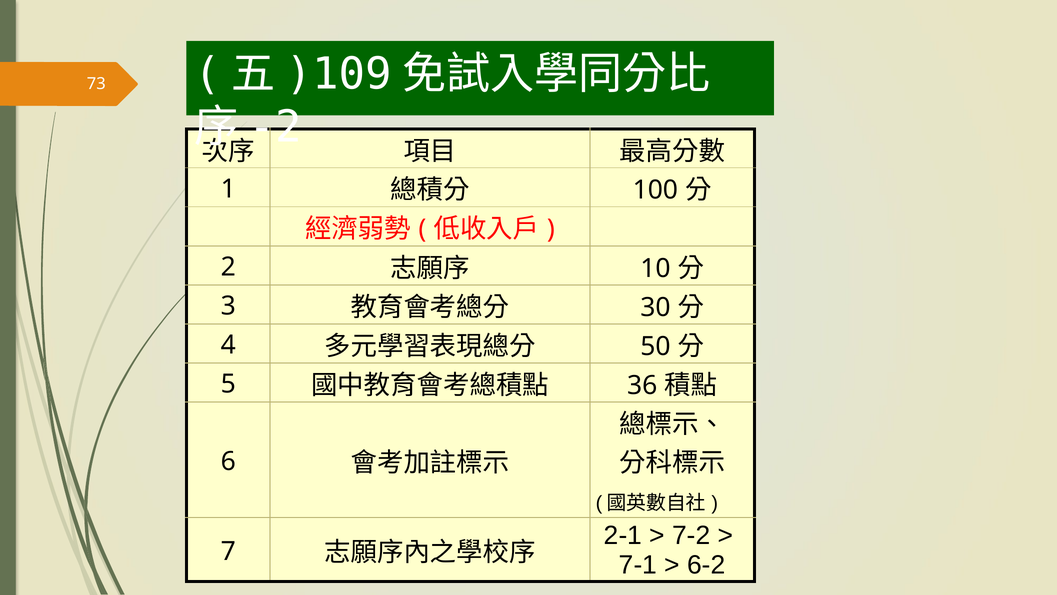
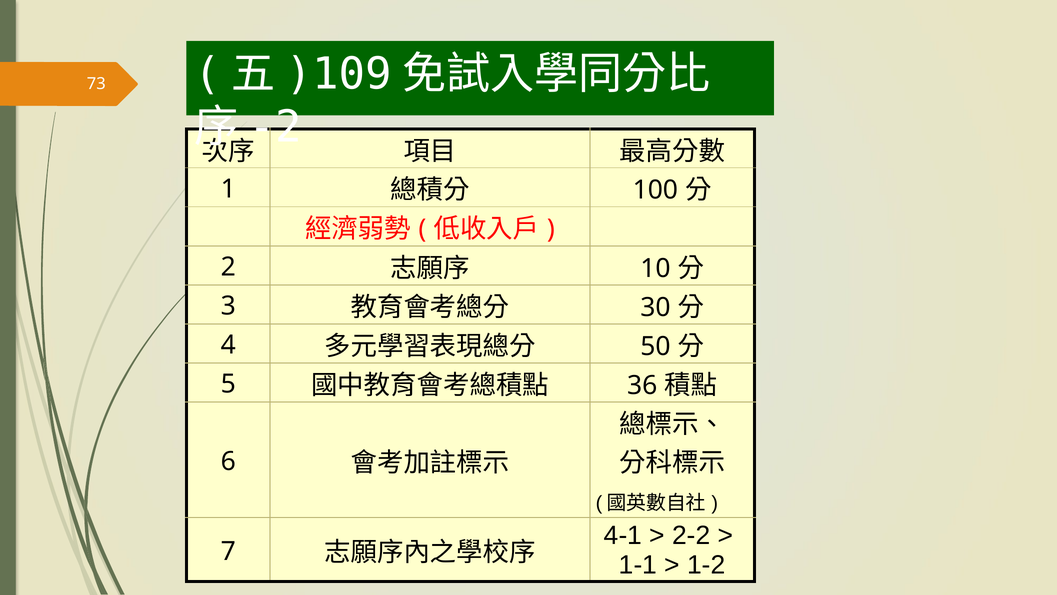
2-1: 2-1 -> 4-1
7-2: 7-2 -> 2-2
7-1: 7-1 -> 1-1
6-2: 6-2 -> 1-2
